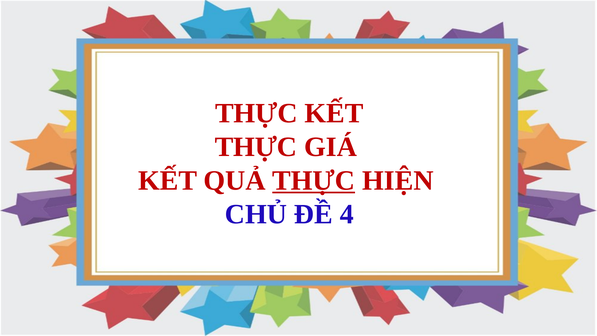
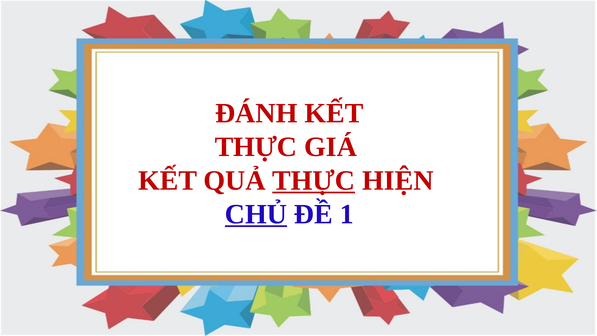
THỰC at (256, 113): THỰC -> ĐÁNH
CHỦ underline: none -> present
4: 4 -> 1
